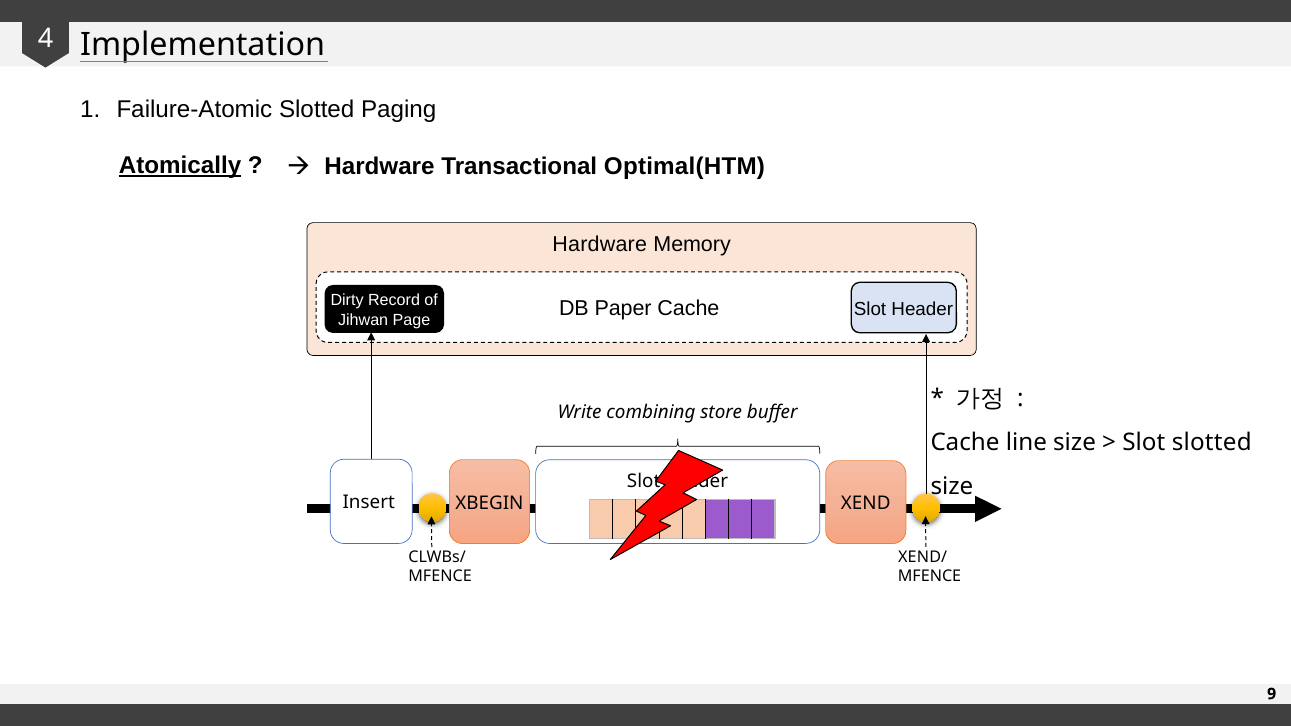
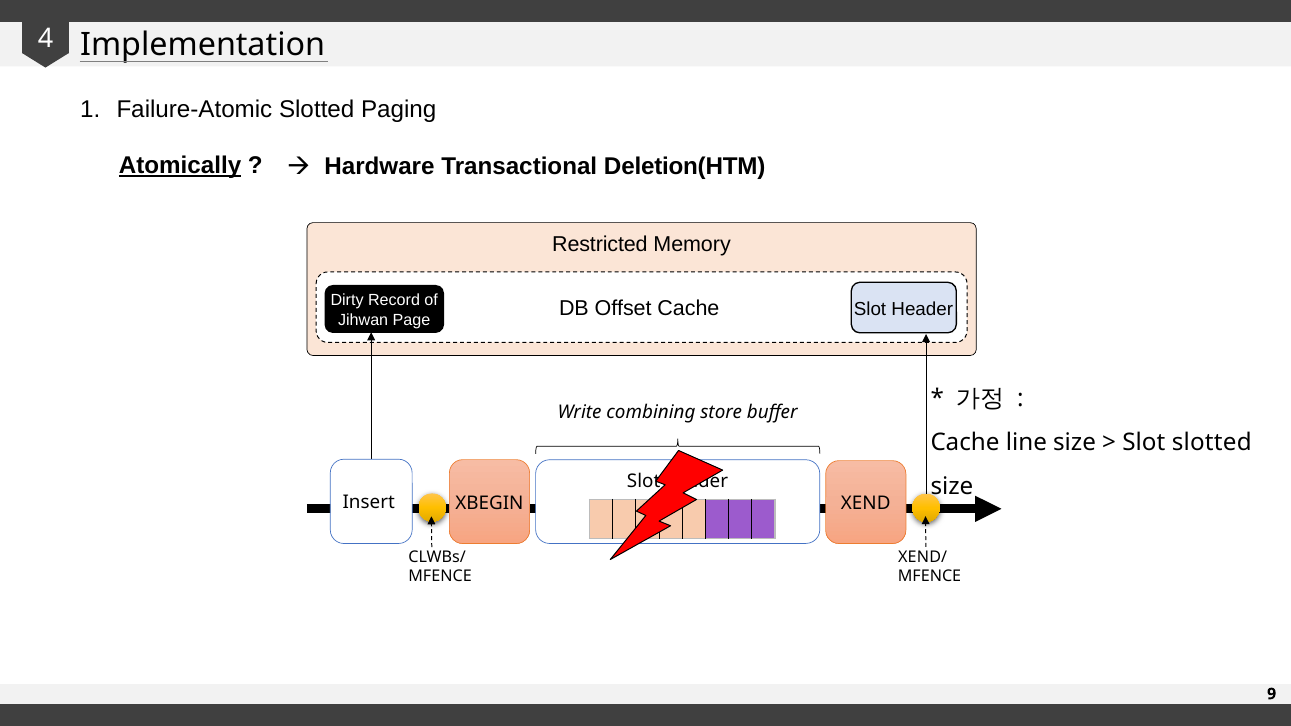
Optimal(HTM: Optimal(HTM -> Deletion(HTM
Hardware at (600, 245): Hardware -> Restricted
Paper: Paper -> Offset
